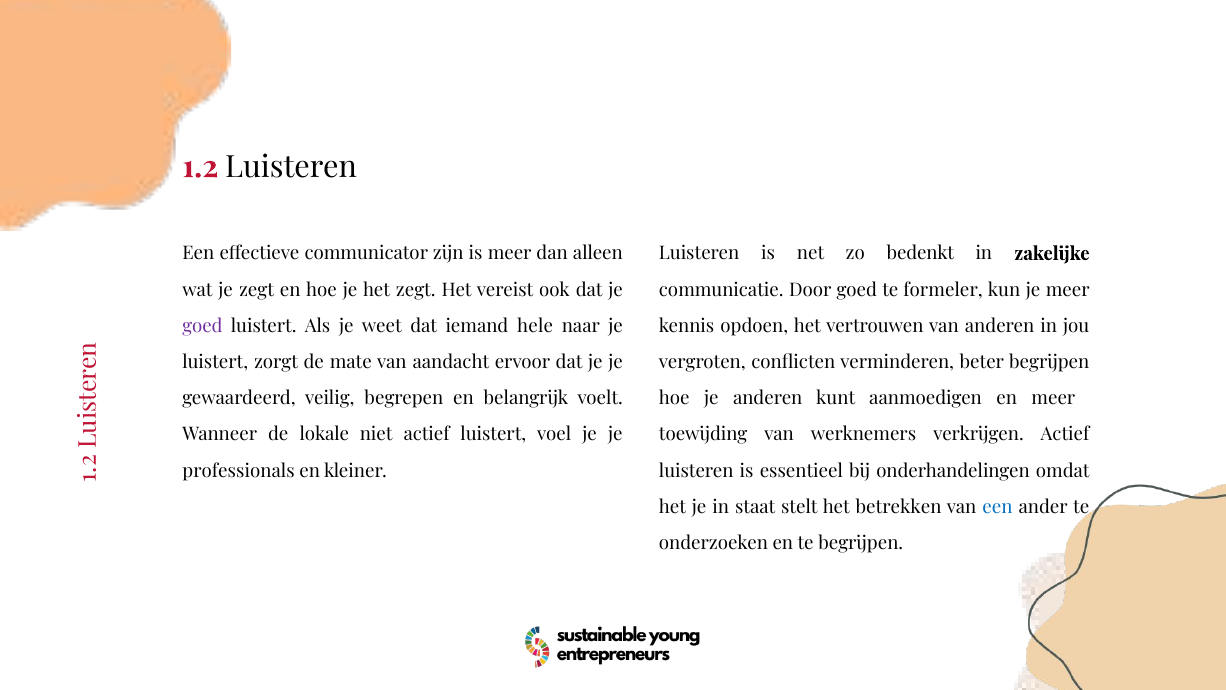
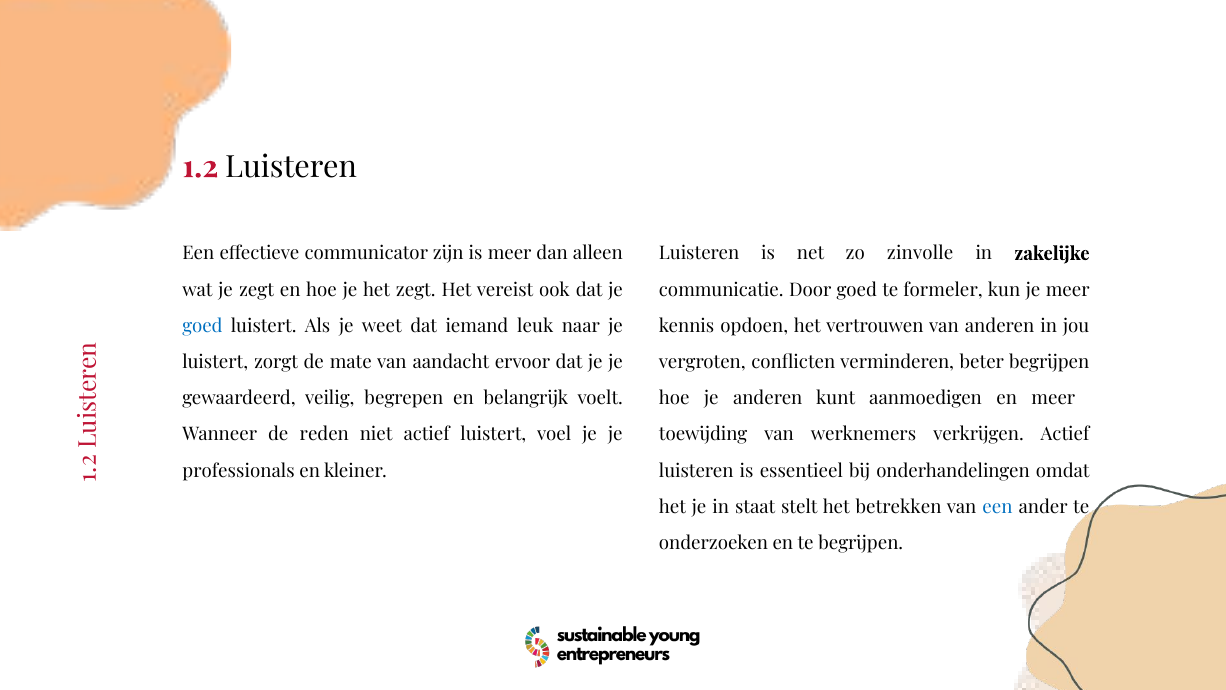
bedenkt: bedenkt -> zinvolle
goed at (202, 326) colour: purple -> blue
hele: hele -> leuk
lokale: lokale -> reden
